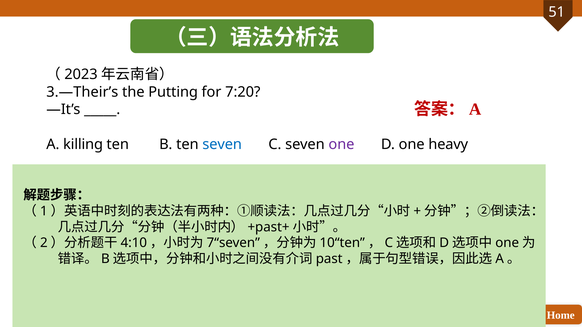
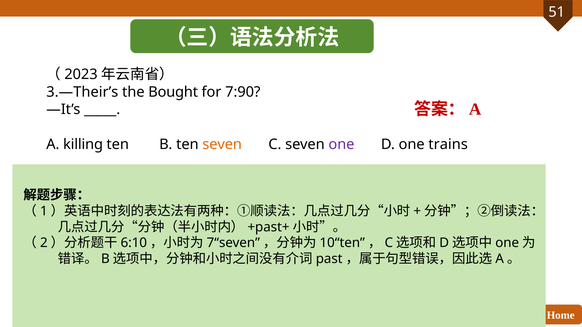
Putting: Putting -> Bought
7:20: 7:20 -> 7:90
seven at (222, 144) colour: blue -> orange
heavy: heavy -> trains
4:10: 4:10 -> 6:10
